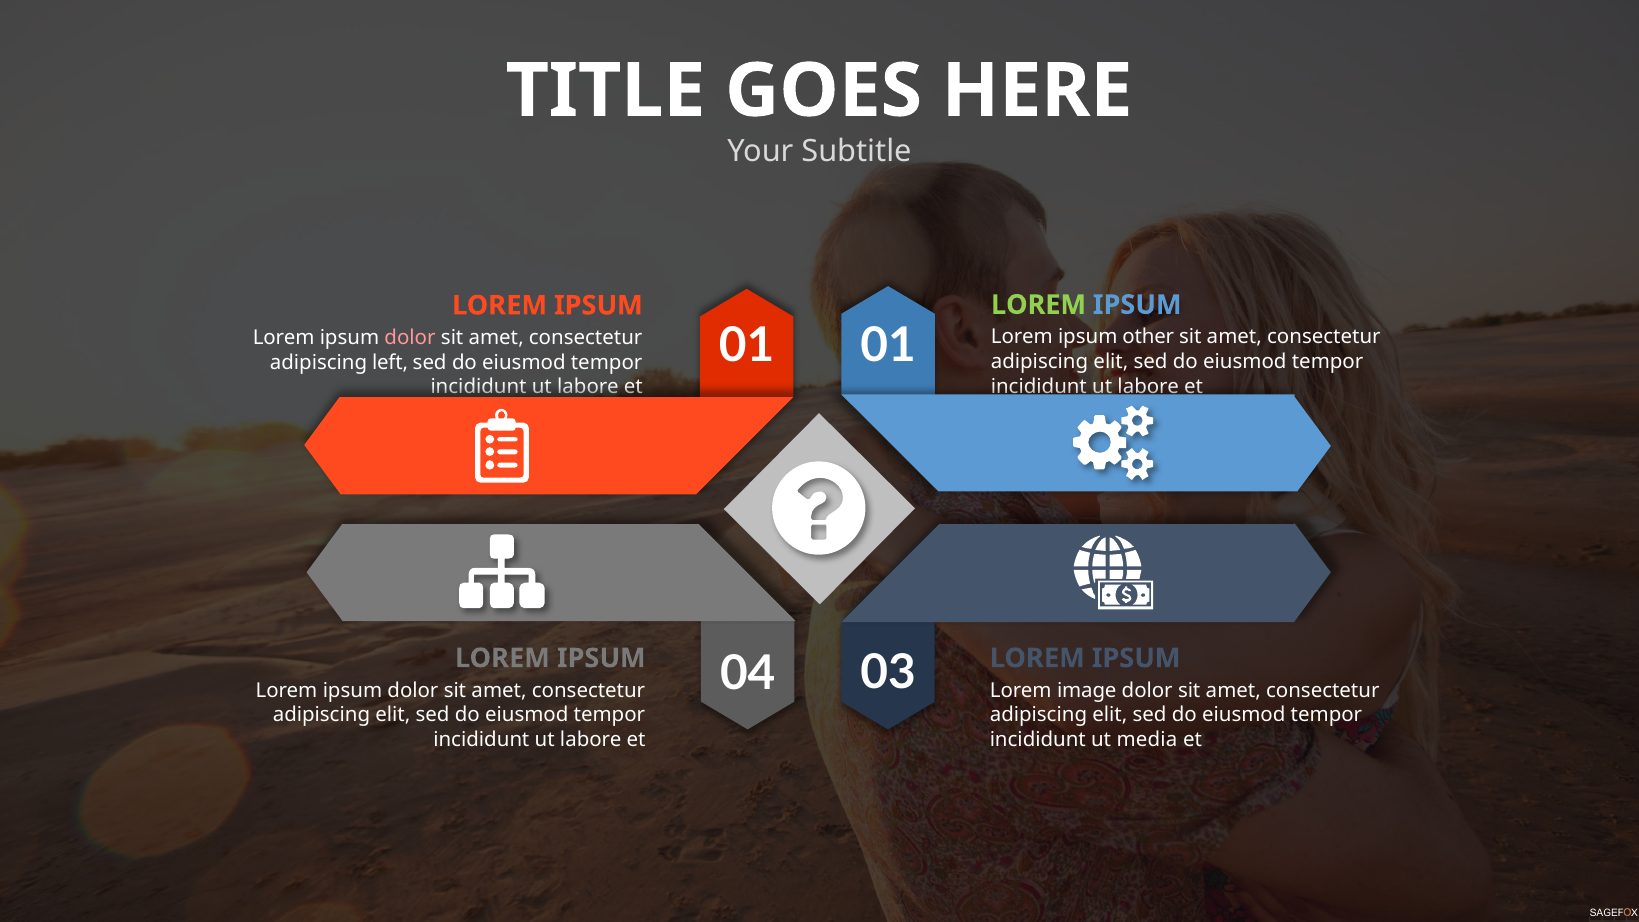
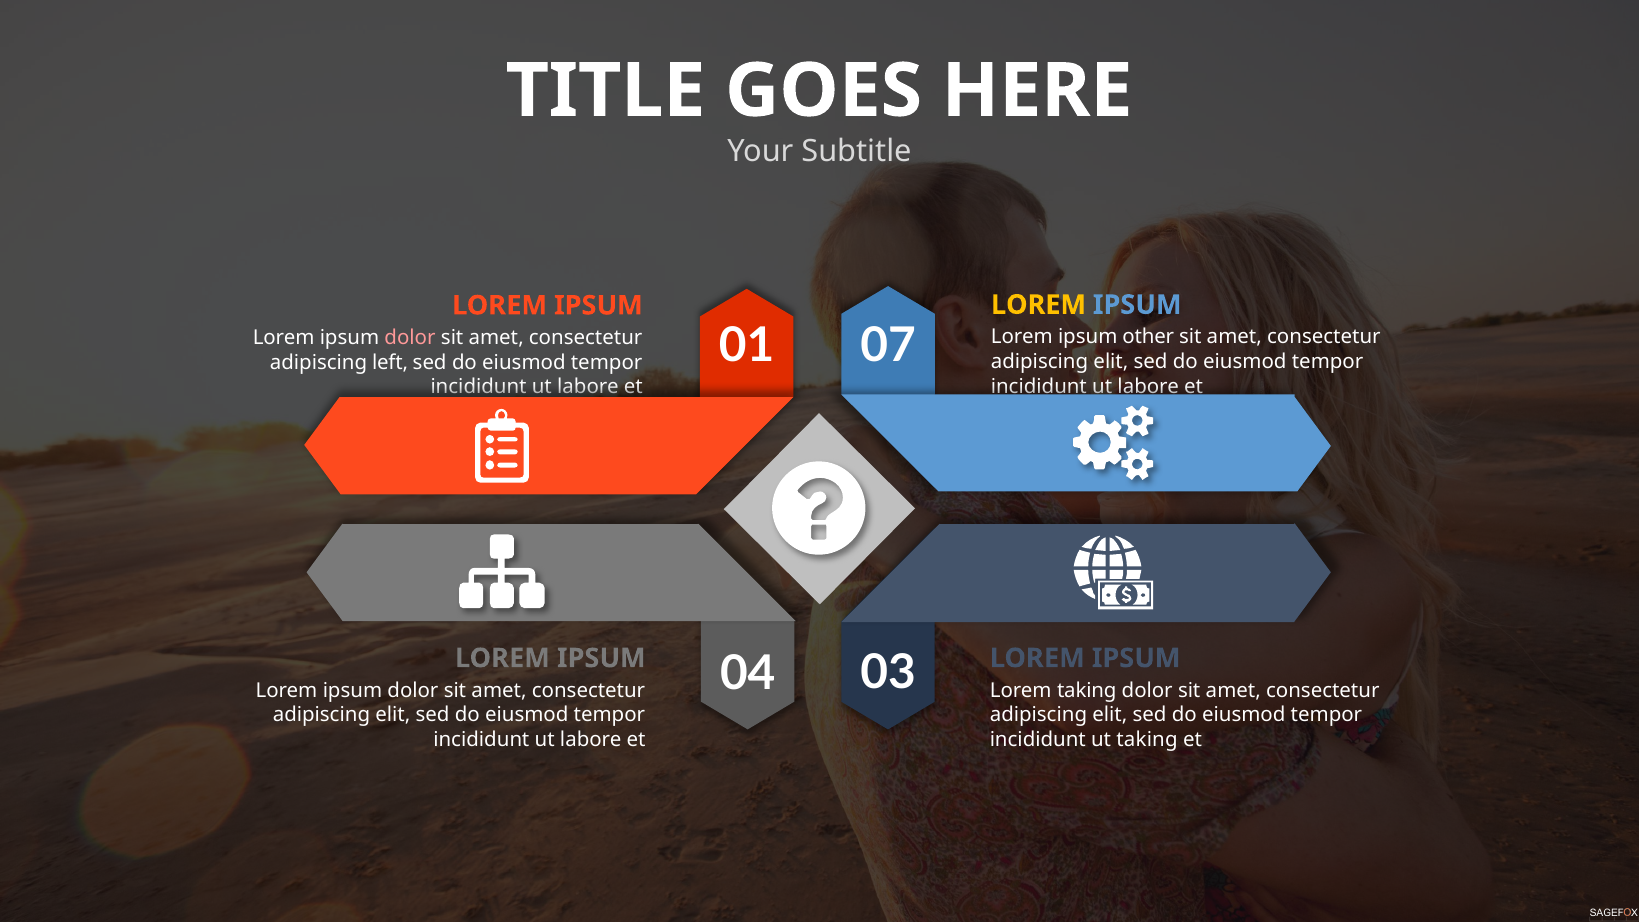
LOREM at (1038, 305) colour: light green -> yellow
01 01: 01 -> 07
Lorem image: image -> taking
ut media: media -> taking
